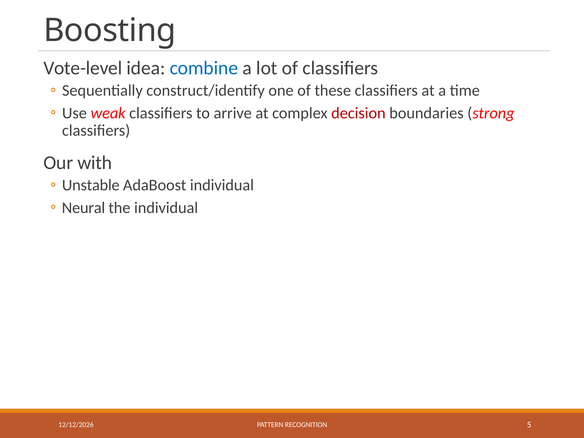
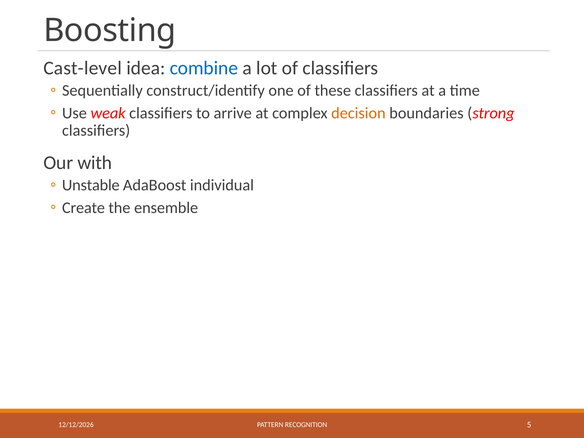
Vote-level: Vote-level -> Cast-level
decision colour: red -> orange
Neural: Neural -> Create
the individual: individual -> ensemble
